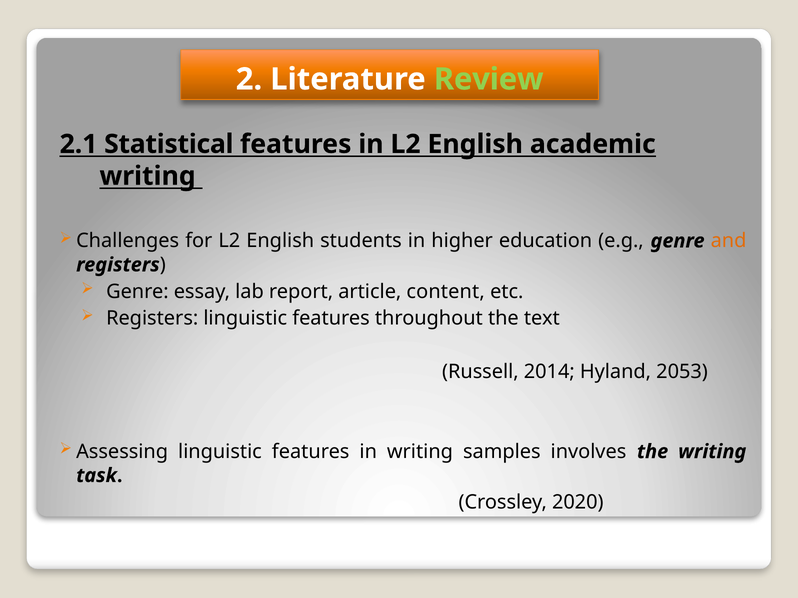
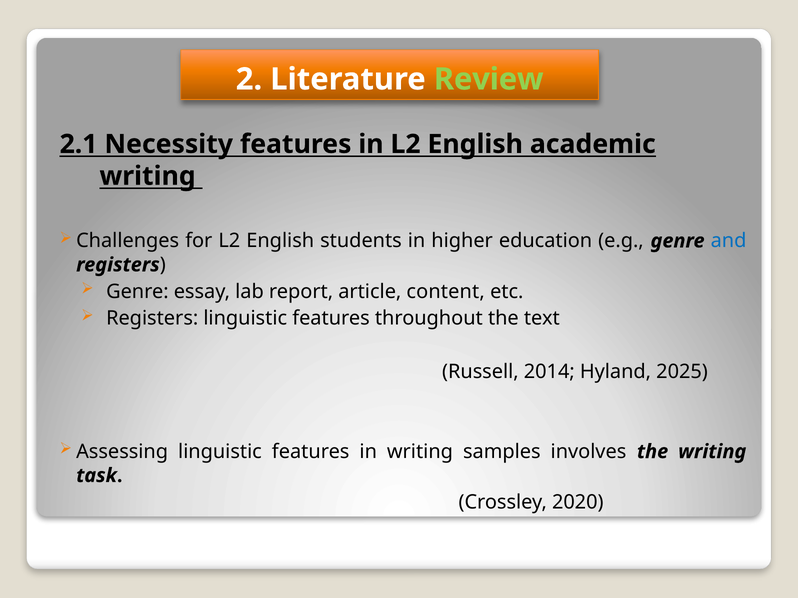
Statistical: Statistical -> Necessity
and colour: orange -> blue
2053: 2053 -> 2025
